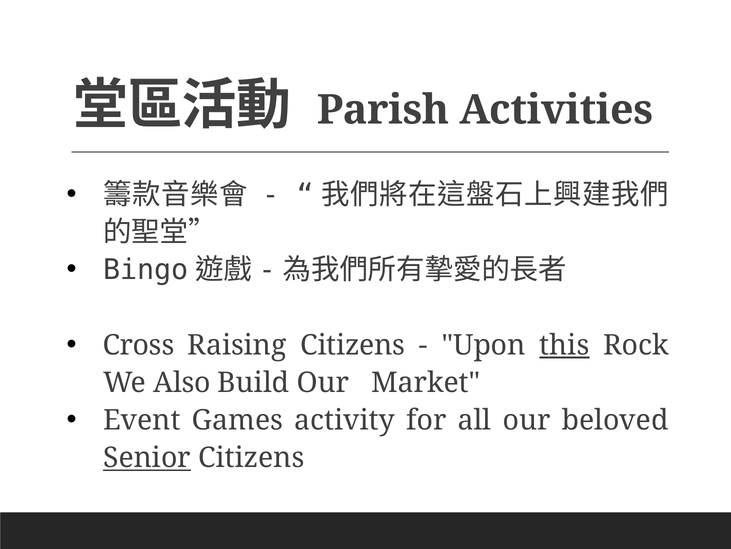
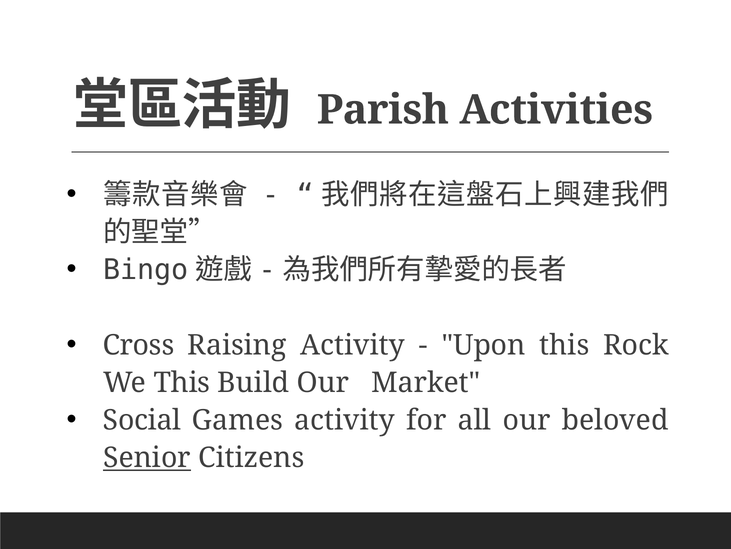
Raising Citizens: Citizens -> Activity
this at (564, 345) underline: present -> none
We Also: Also -> This
Event: Event -> Social
